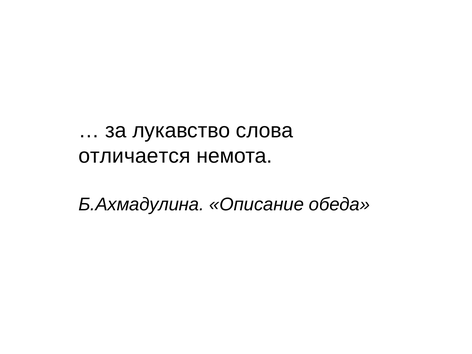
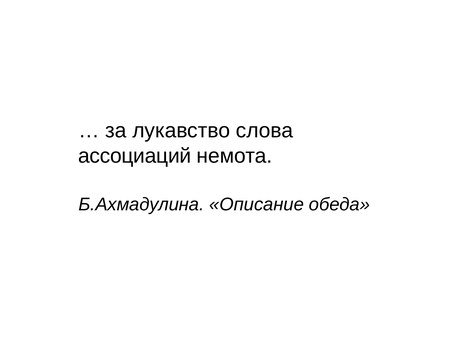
отличается: отличается -> ассоциаций
